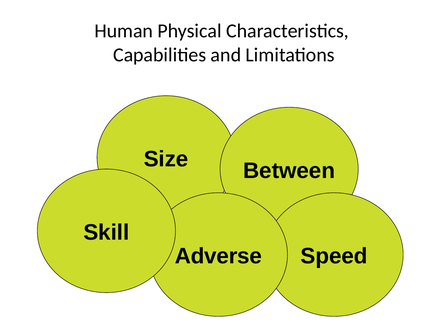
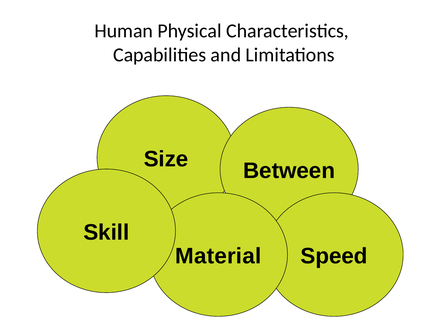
Adverse: Adverse -> Material
